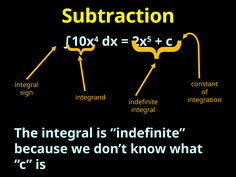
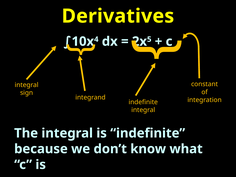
Subtraction: Subtraction -> Derivatives
